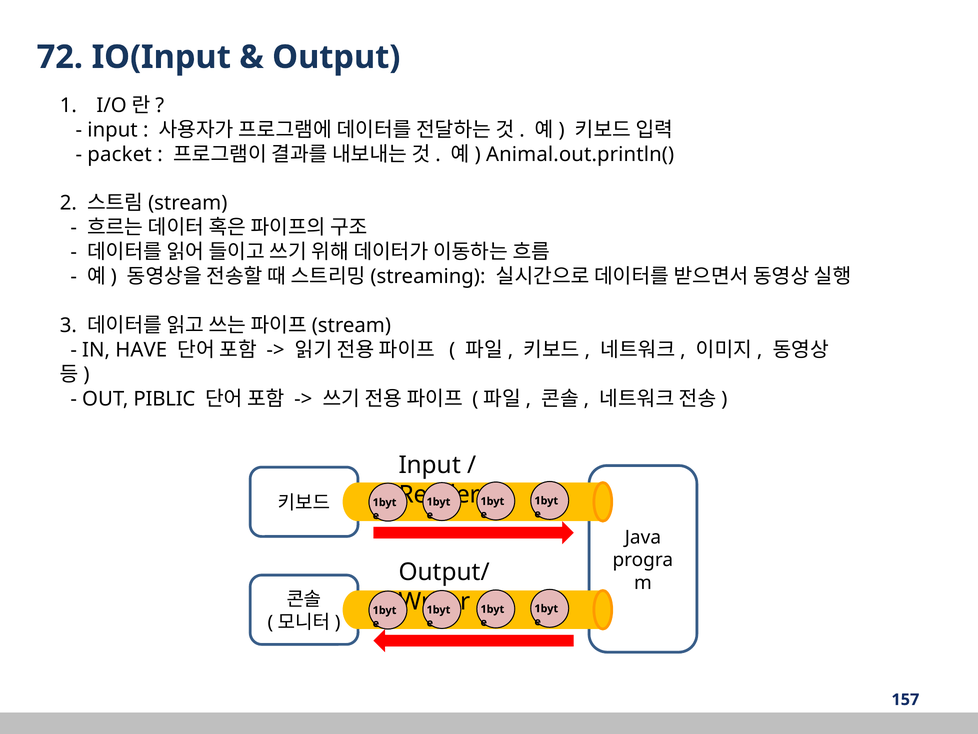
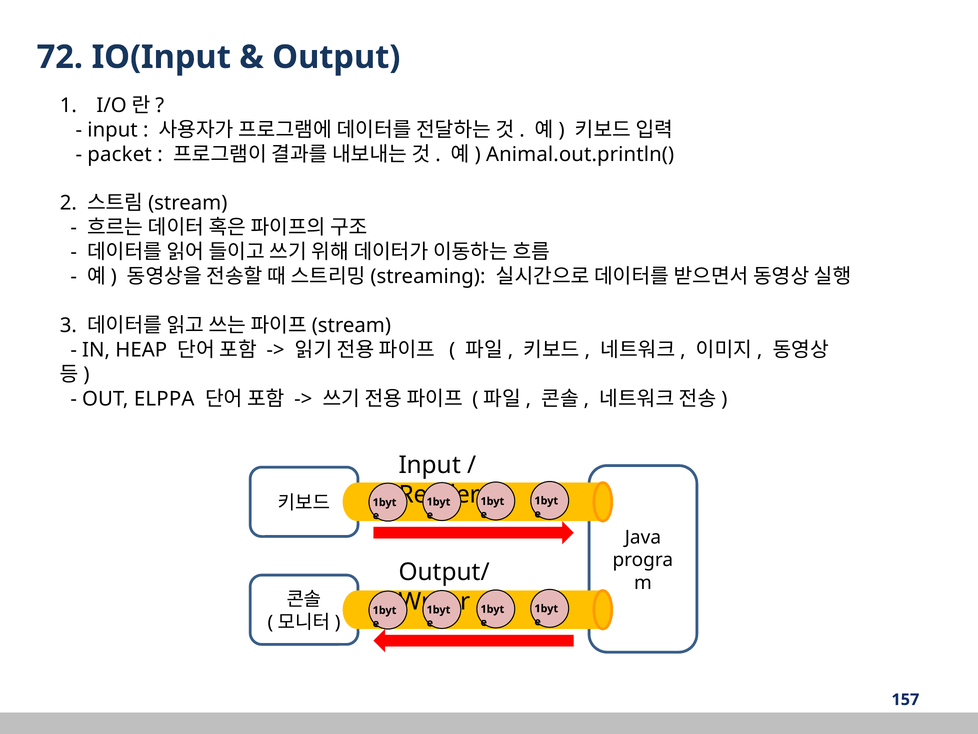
HAVE: HAVE -> HEAP
PIBLIC: PIBLIC -> ELPPA
